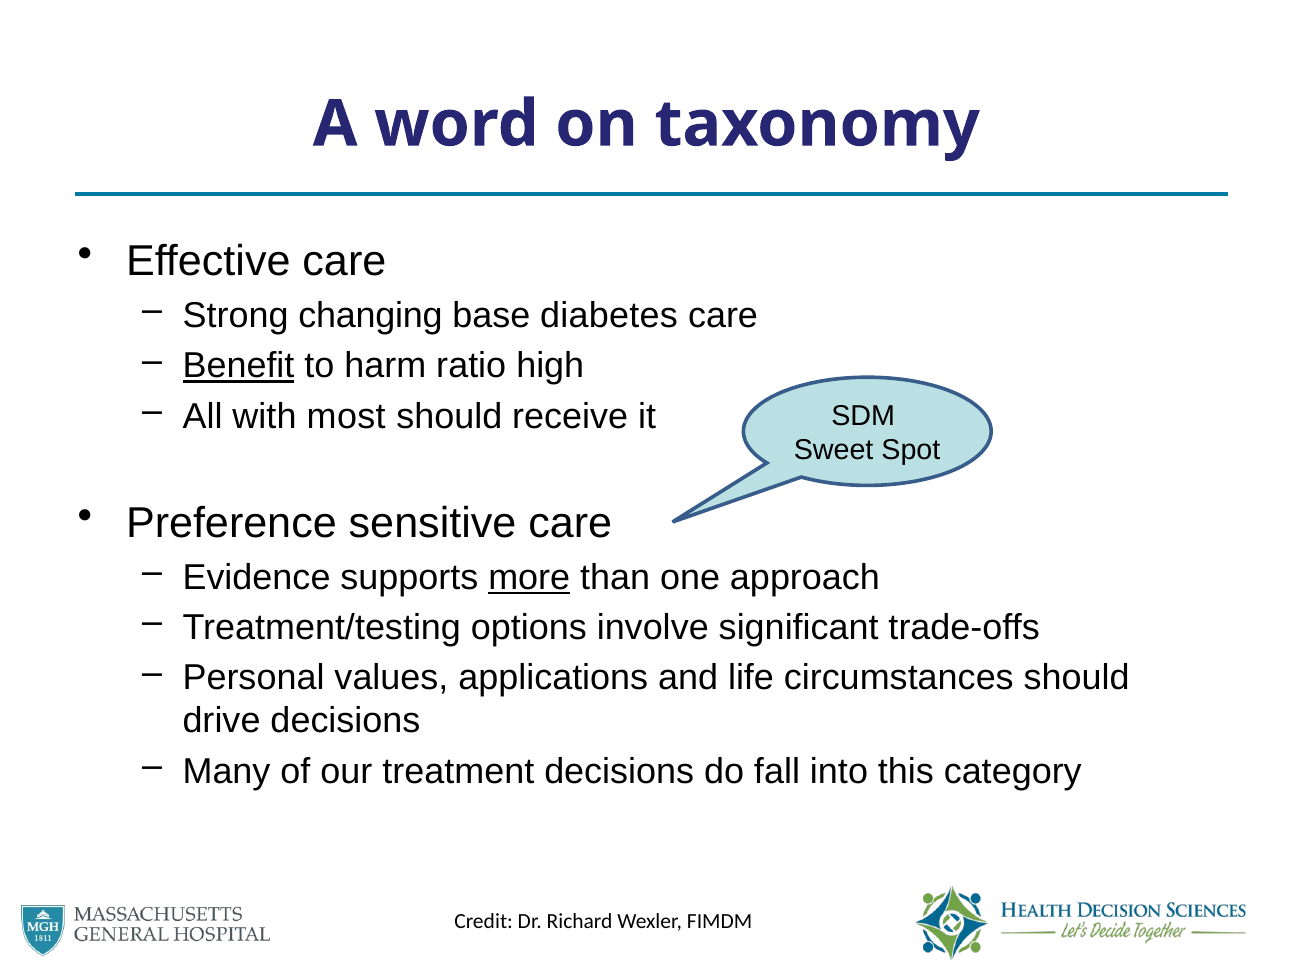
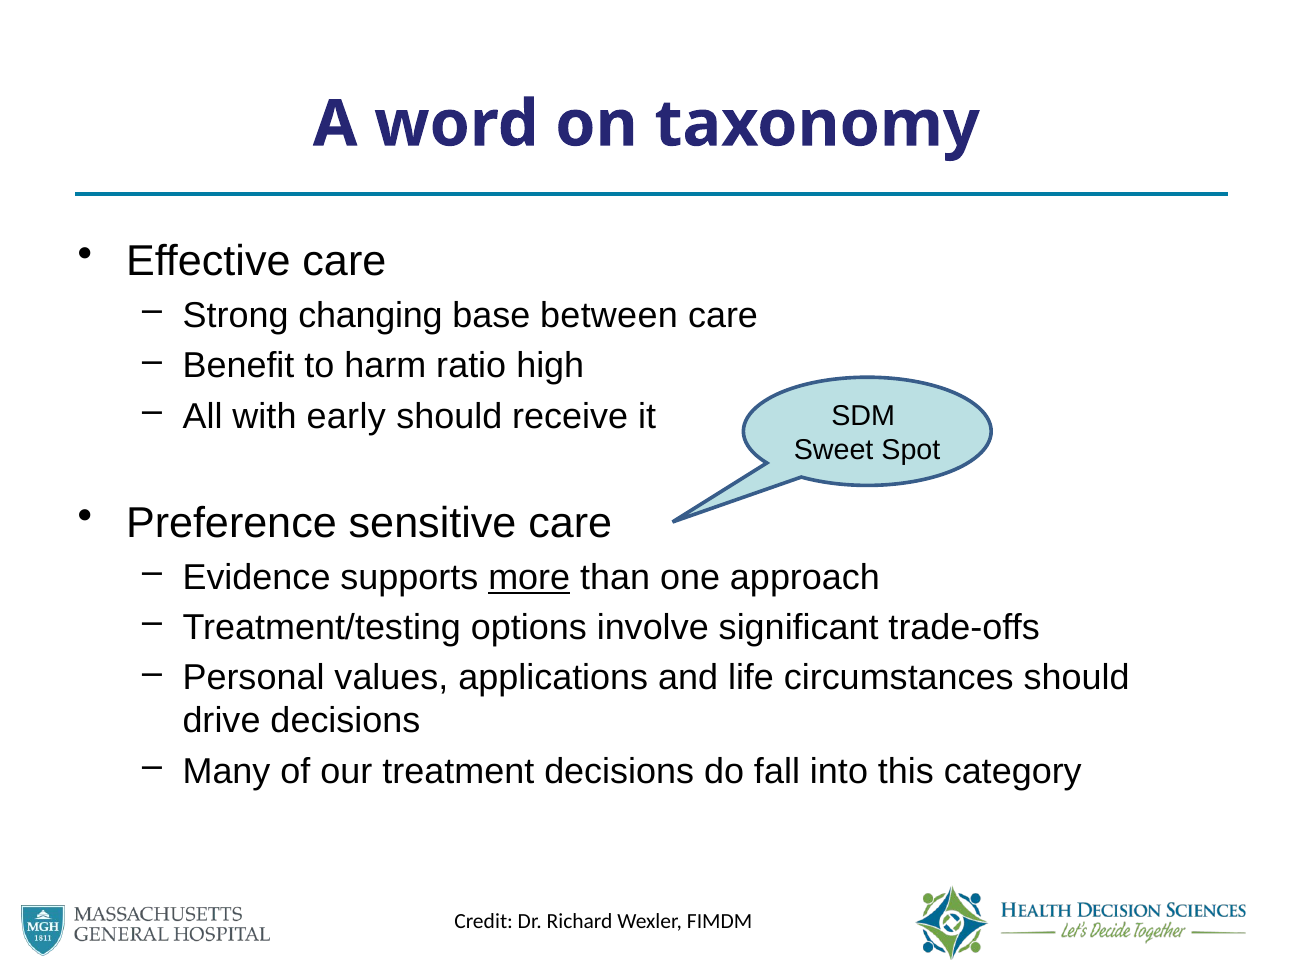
diabetes: diabetes -> between
Benefit underline: present -> none
most: most -> early
